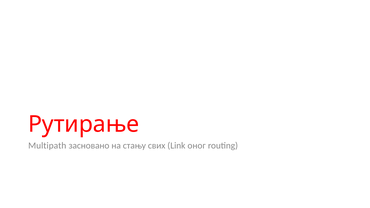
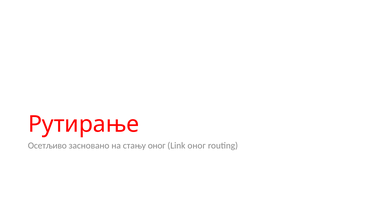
Multipath: Multipath -> Осетљиво
стању свих: свих -> оног
